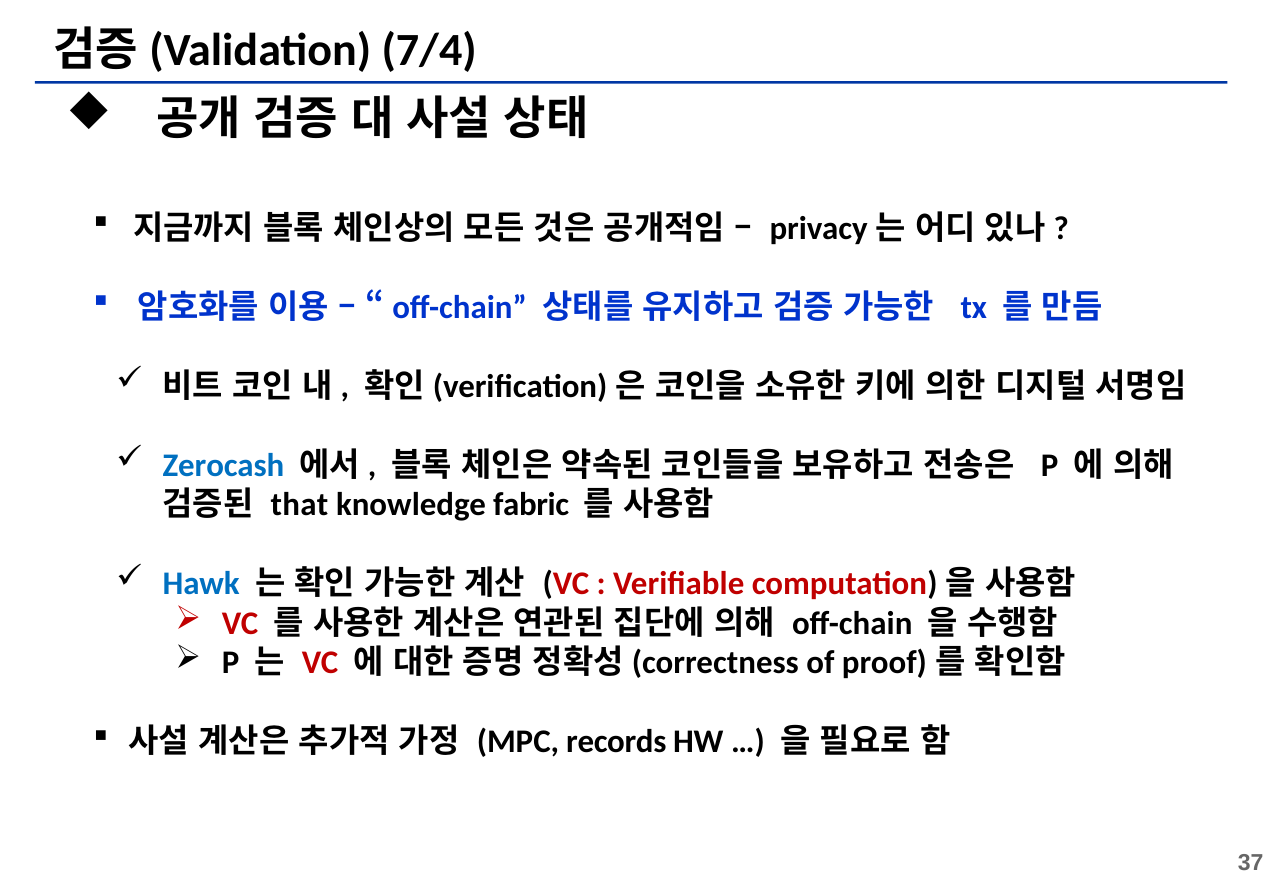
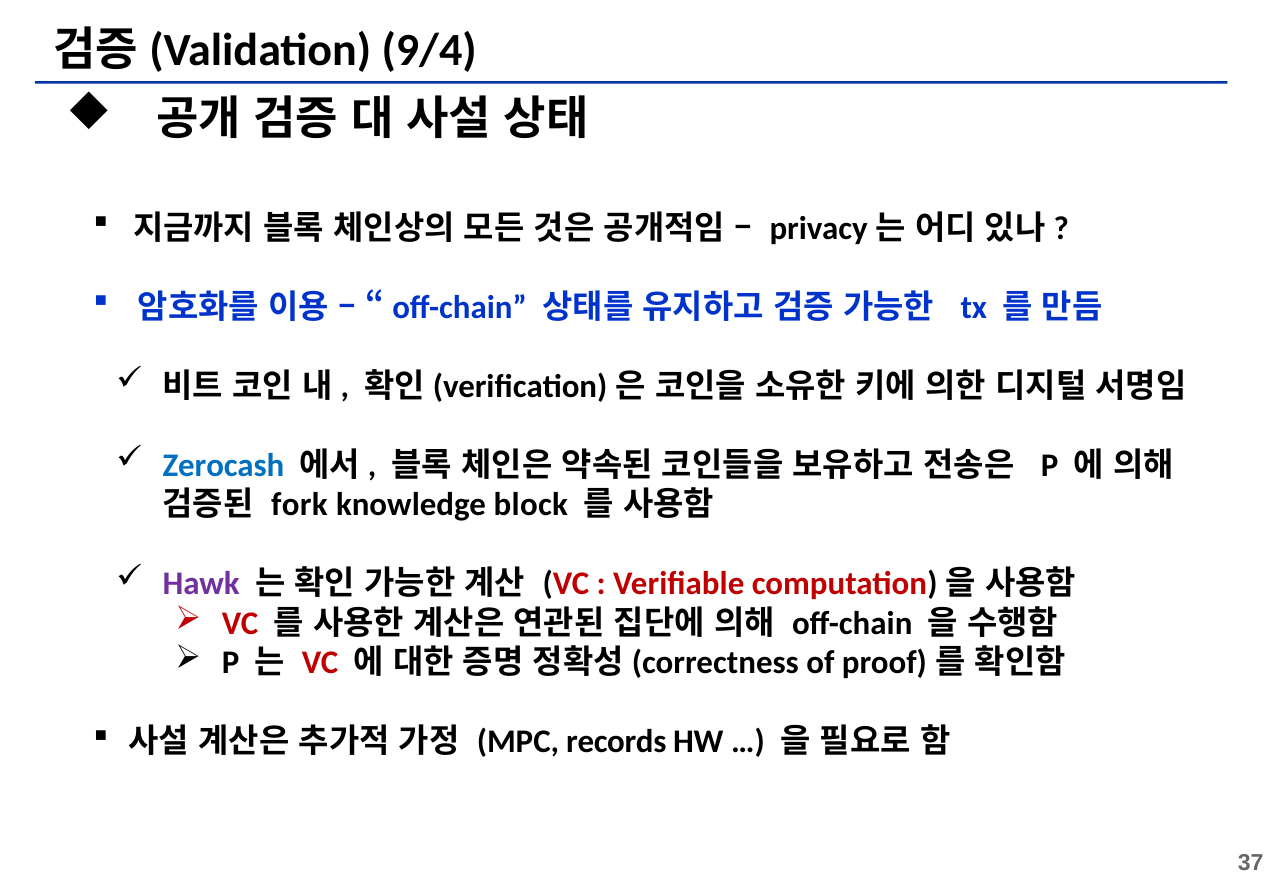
7/4: 7/4 -> 9/4
that: that -> fork
fabric: fabric -> block
Hawk colour: blue -> purple
